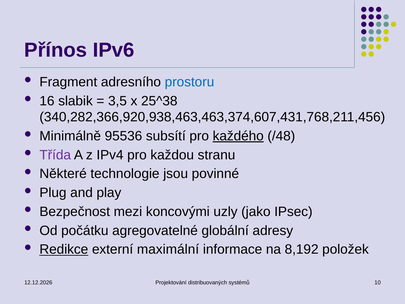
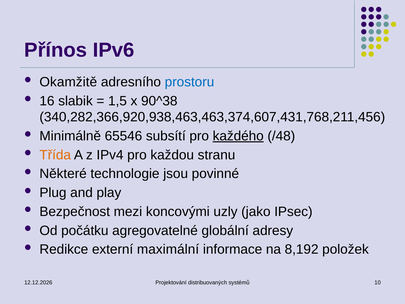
Fragment: Fragment -> Okamžitě
3,5: 3,5 -> 1,5
25^38: 25^38 -> 90^38
95536: 95536 -> 65546
Třída colour: purple -> orange
Redikce underline: present -> none
